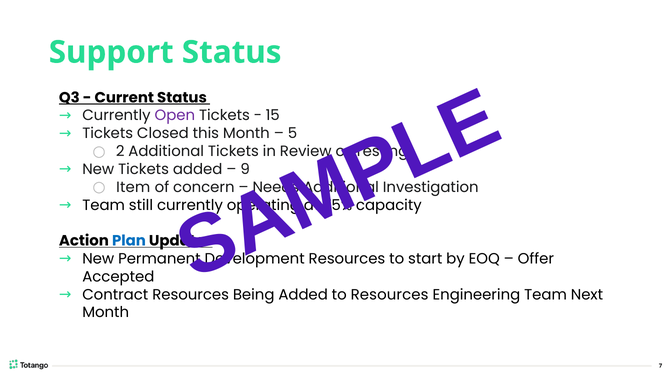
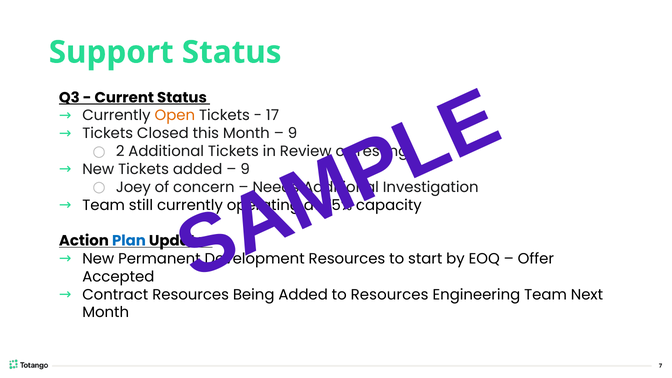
Open colour: purple -> orange
15: 15 -> 17
5 at (293, 133): 5 -> 9
Item: Item -> Joey
